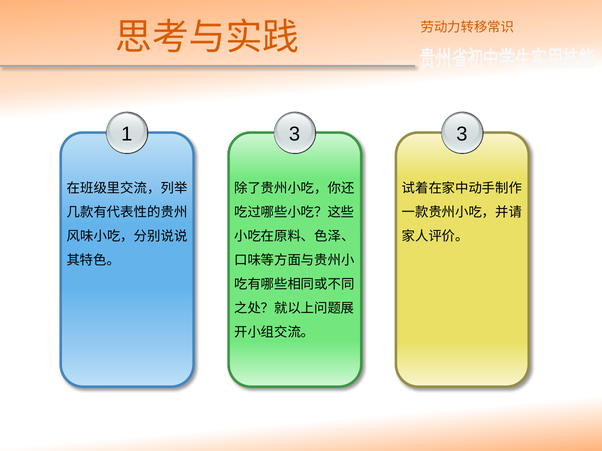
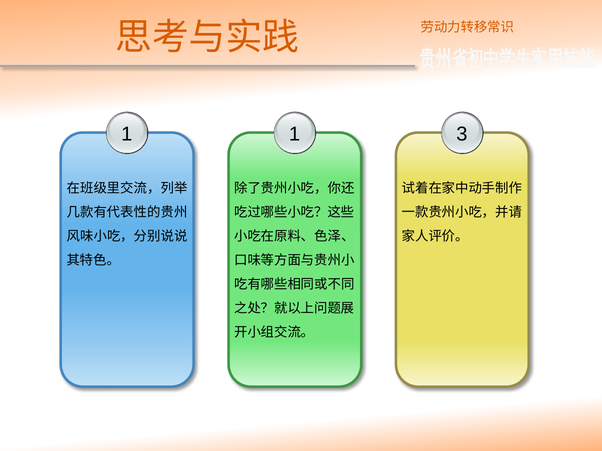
1 3: 3 -> 1
